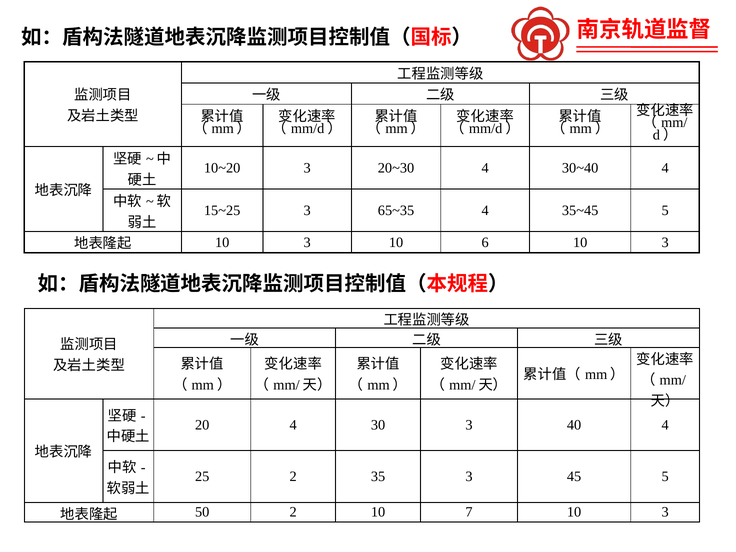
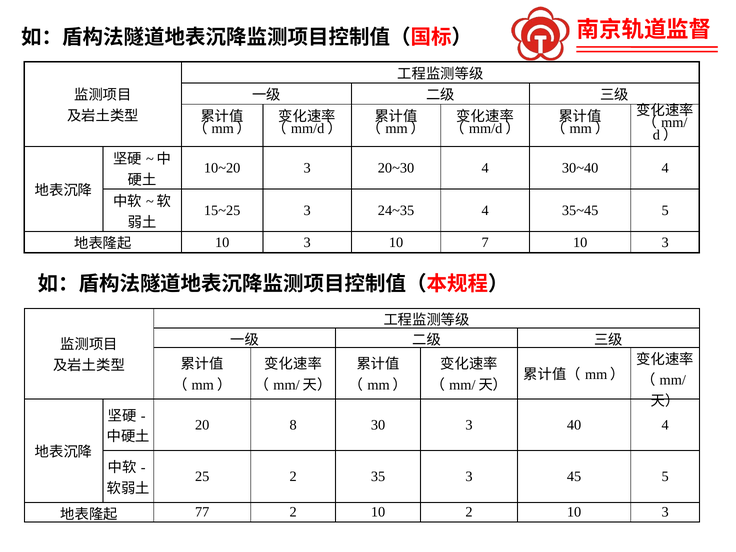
65~35: 65~35 -> 24~35
6: 6 -> 7
20 4: 4 -> 8
50: 50 -> 77
10 7: 7 -> 2
